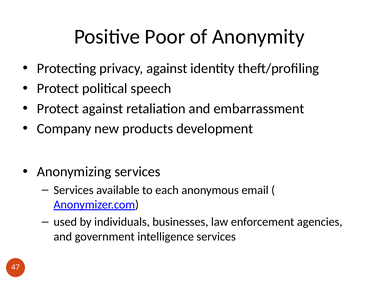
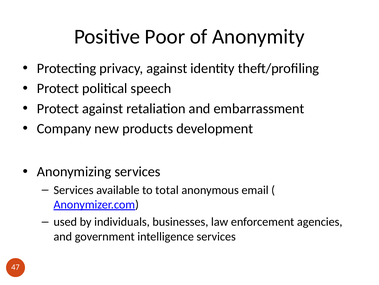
each: each -> total
